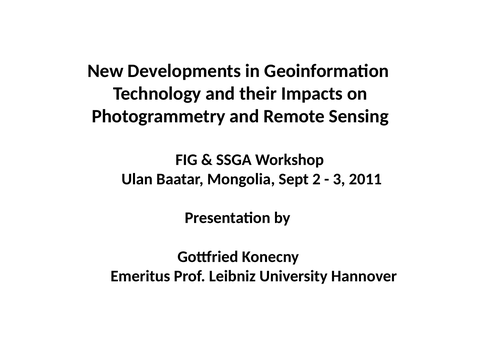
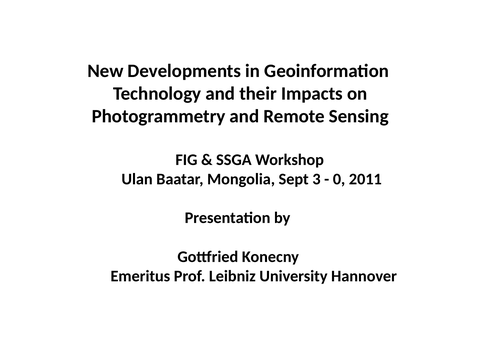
2: 2 -> 3
3: 3 -> 0
